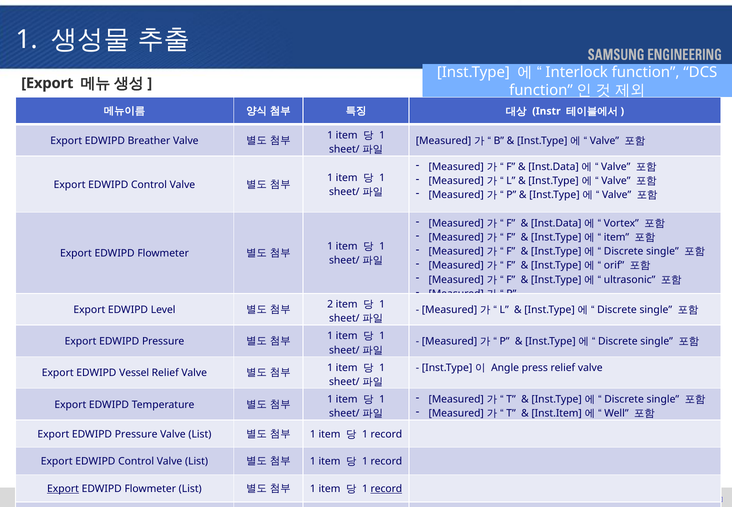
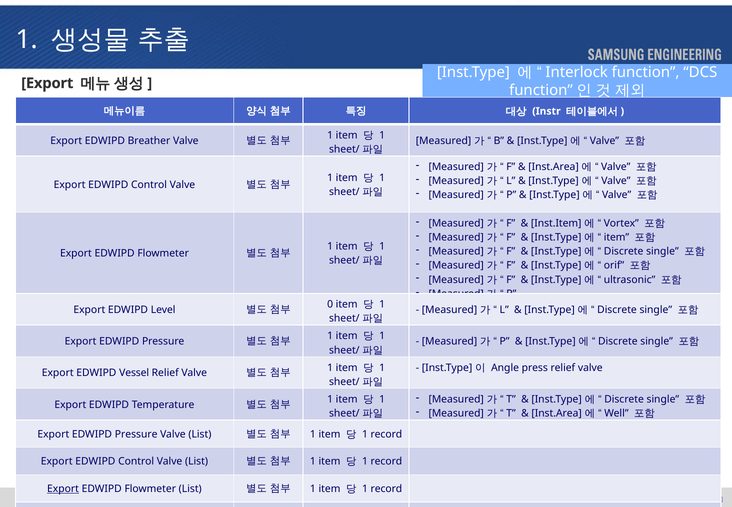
Inst.Data at (554, 167): Inst.Data -> Inst.Area
Inst.Data at (556, 223): Inst.Data -> Inst.Item
2: 2 -> 0
Inst.Item at (557, 413): Inst.Item -> Inst.Area
record at (386, 489) underline: present -> none
